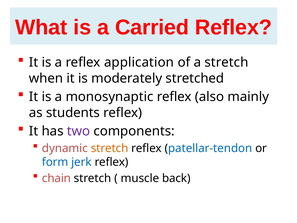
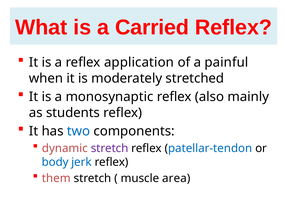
a stretch: stretch -> painful
two colour: purple -> blue
stretch at (110, 148) colour: orange -> purple
form: form -> body
chain: chain -> them
back: back -> area
